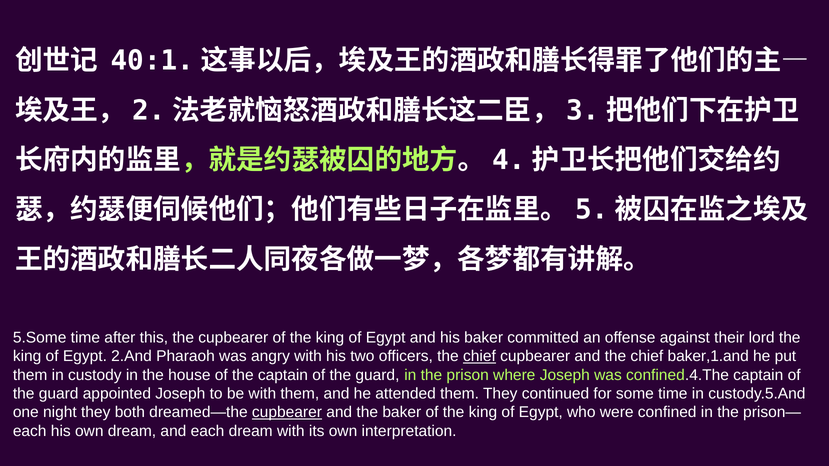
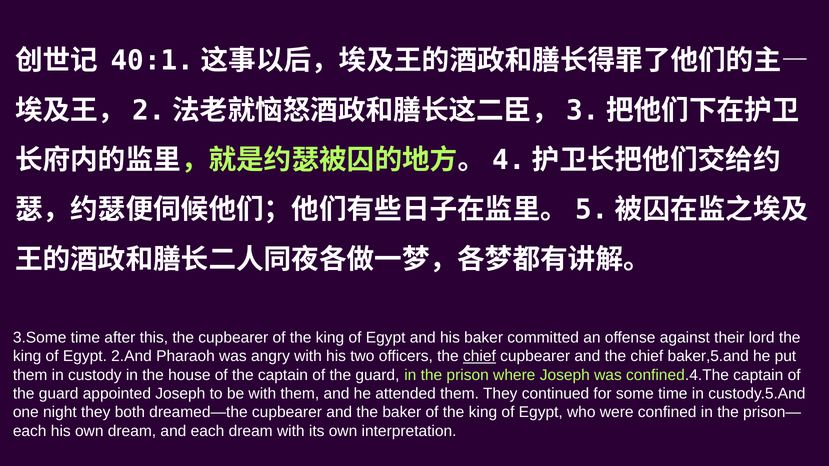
5.Some: 5.Some -> 3.Some
baker,1.and: baker,1.and -> baker,5.and
cupbearer at (287, 413) underline: present -> none
